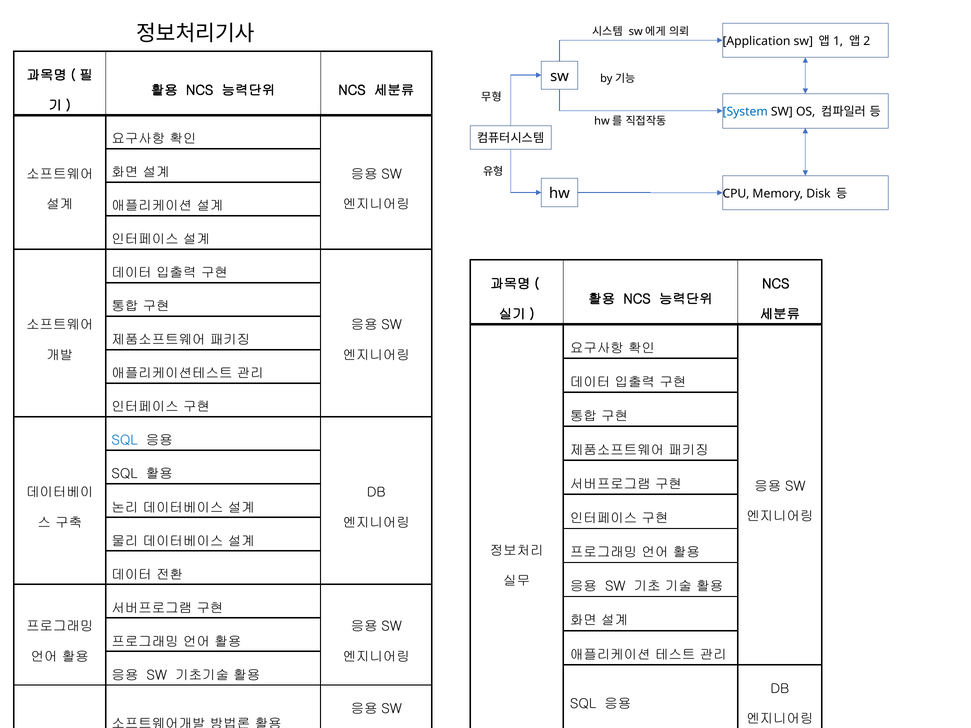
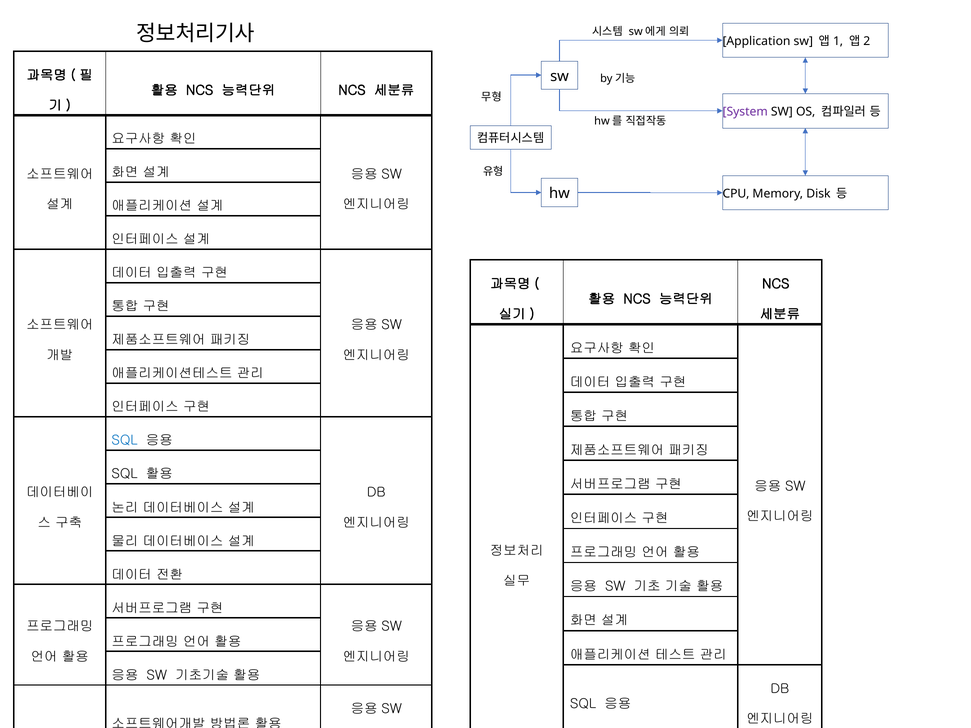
System colour: blue -> purple
